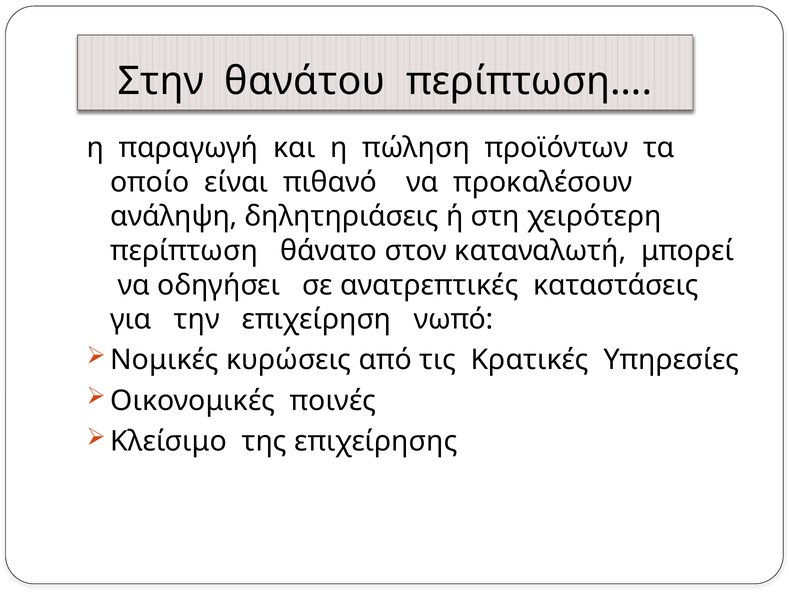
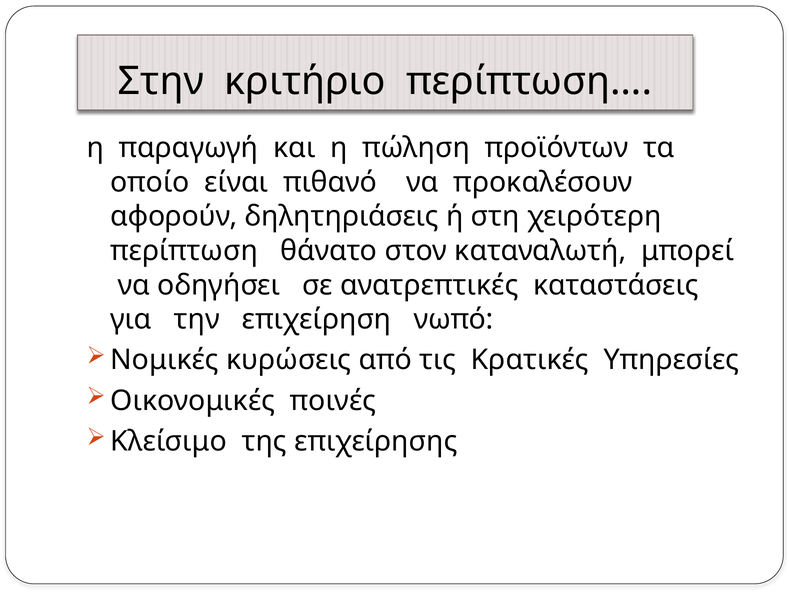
θανάτου: θανάτου -> κριτήριο
ανάληψη: ανάληψη -> αφορούν
